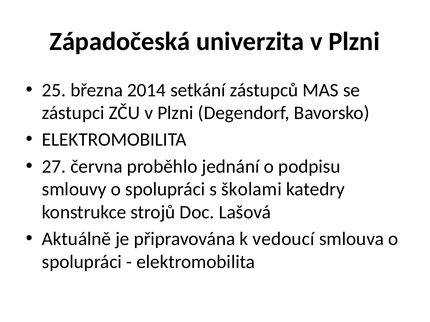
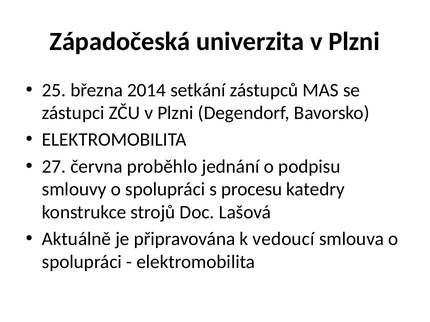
školami: školami -> procesu
